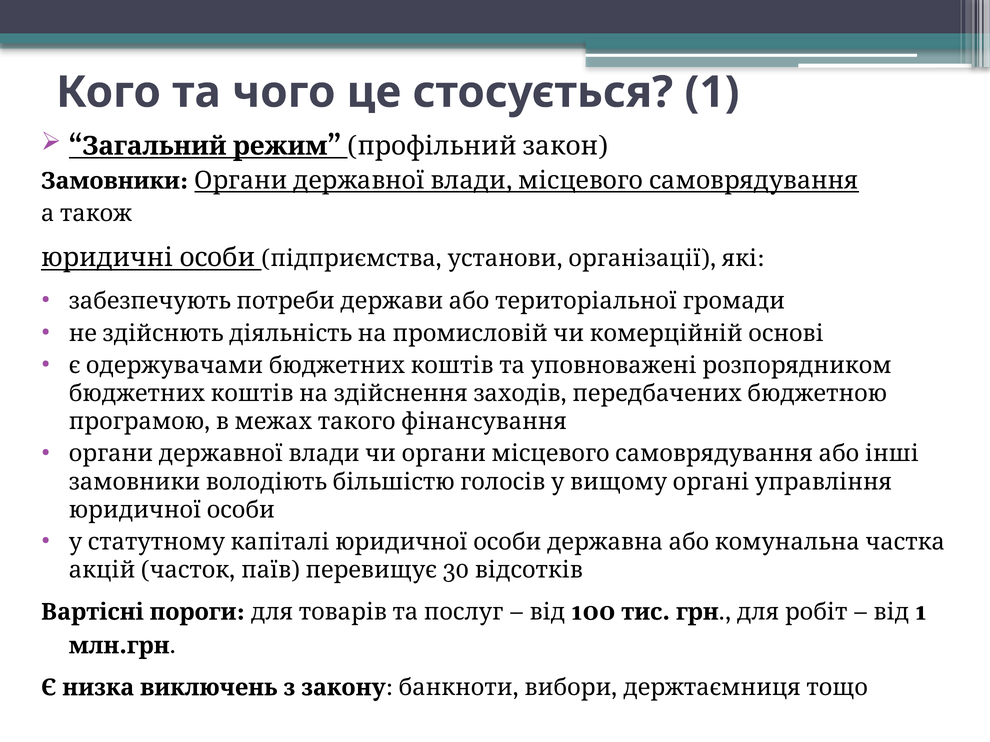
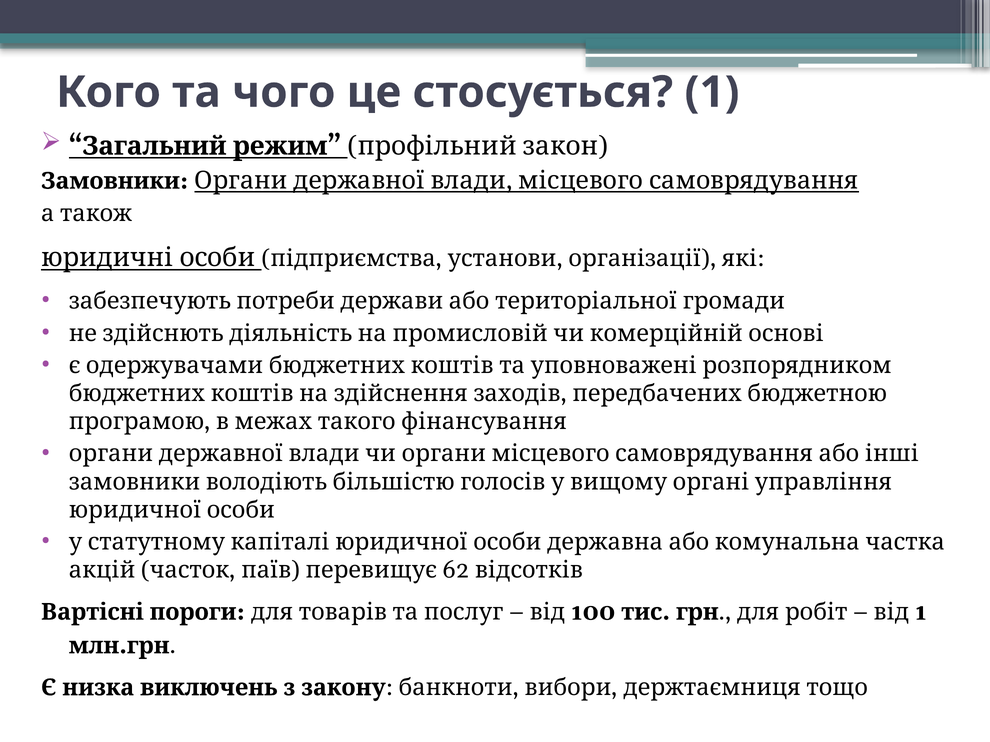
30: 30 -> 62
